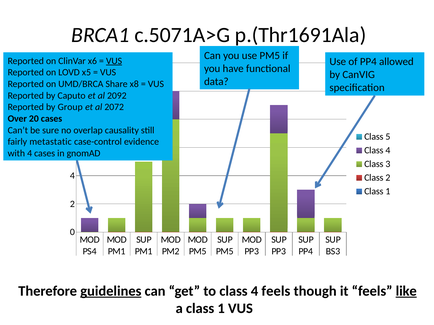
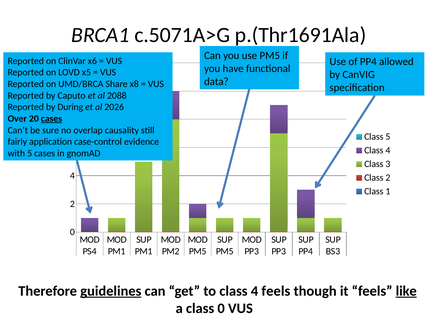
VUS at (114, 61) underline: present -> none
2092: 2092 -> 2088
Group: Group -> During
2072: 2072 -> 2026
cases at (52, 119) underline: none -> present
metastatic: metastatic -> application
with 4: 4 -> 5
a class 1: 1 -> 0
